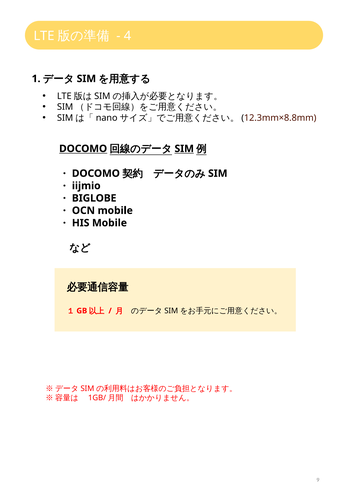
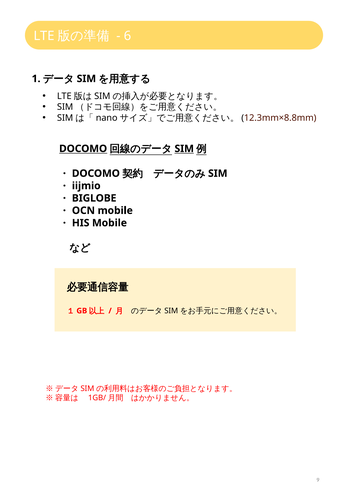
4: 4 -> 6
